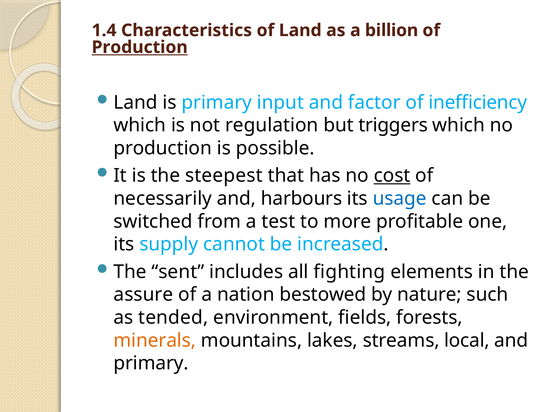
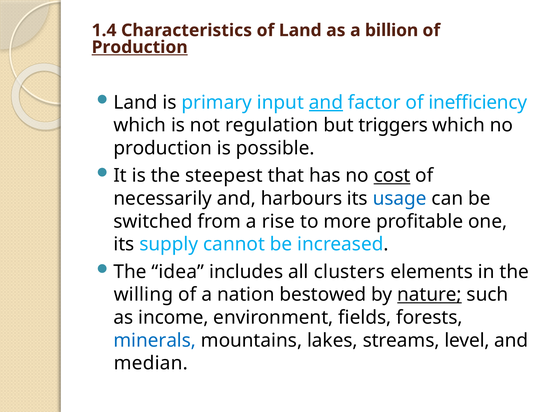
and at (326, 102) underline: none -> present
test: test -> rise
sent: sent -> idea
fighting: fighting -> clusters
assure: assure -> willing
nature underline: none -> present
tended: tended -> income
minerals colour: orange -> blue
local: local -> level
primary at (151, 363): primary -> median
